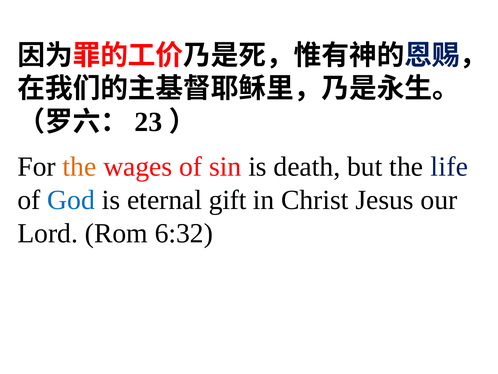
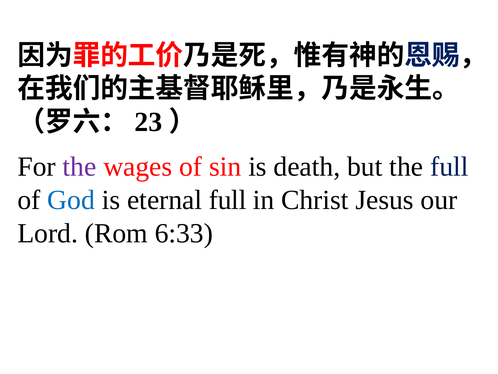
the at (80, 167) colour: orange -> purple
the life: life -> full
eternal gift: gift -> full
6:32: 6:32 -> 6:33
